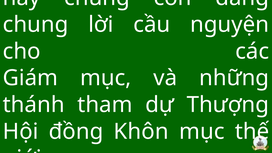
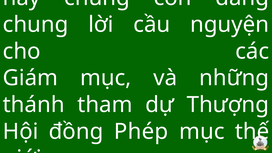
Khôn: Khôn -> Phép
